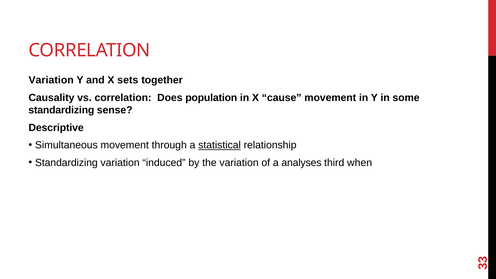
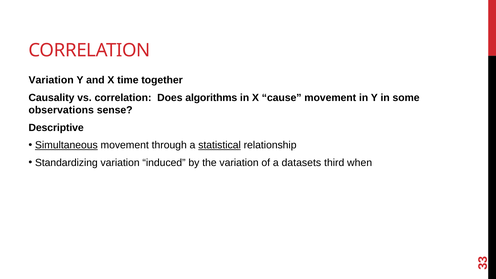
sets: sets -> time
population: population -> algorithms
standardizing at (61, 110): standardizing -> observations
Simultaneous underline: none -> present
analyses: analyses -> datasets
